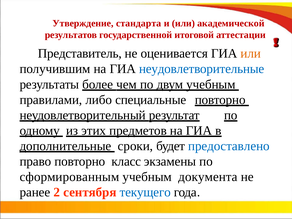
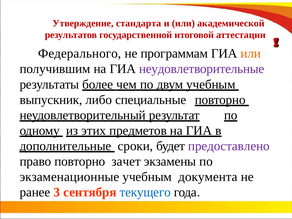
Представитель: Представитель -> Федерального
оценивается: оценивается -> программам
неудовлетворительные colour: blue -> purple
правилами: правилами -> выпускник
предоставлено colour: blue -> purple
класс: класс -> зачет
сформированным: сформированным -> экзаменационные
2: 2 -> 3
